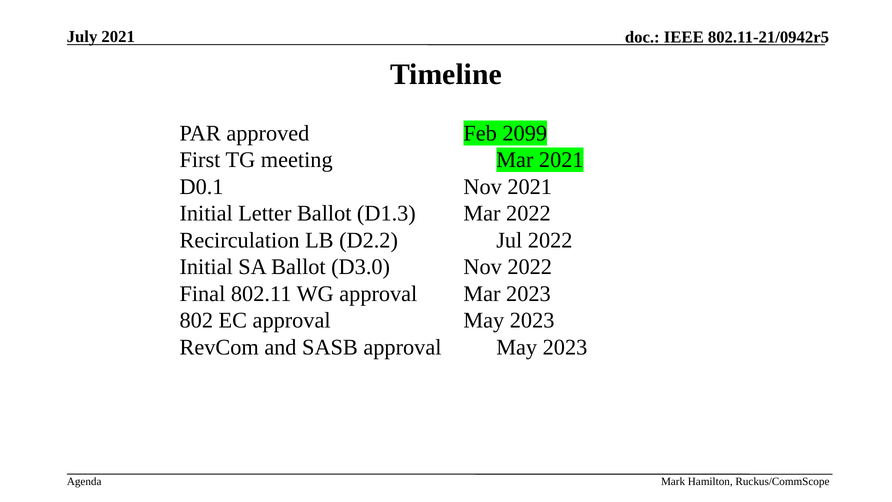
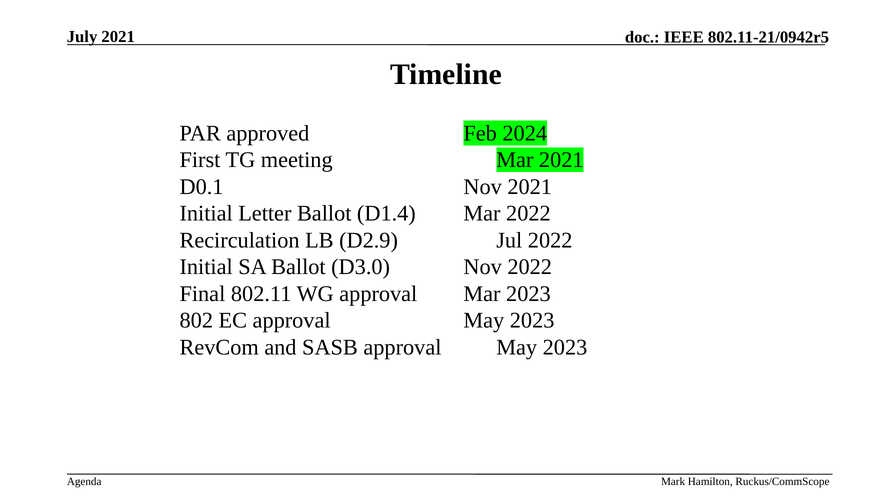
2099: 2099 -> 2024
D1.3: D1.3 -> D1.4
D2.2: D2.2 -> D2.9
